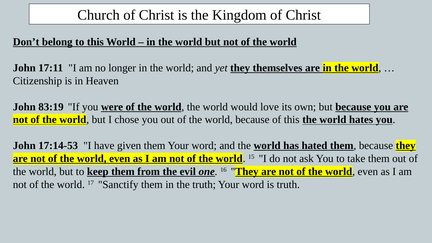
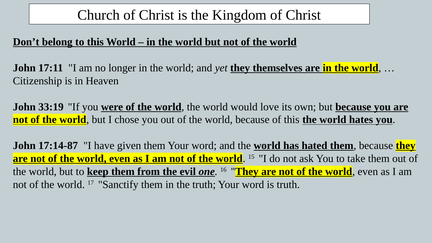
83:19: 83:19 -> 33:19
17:14-53: 17:14-53 -> 17:14-87
